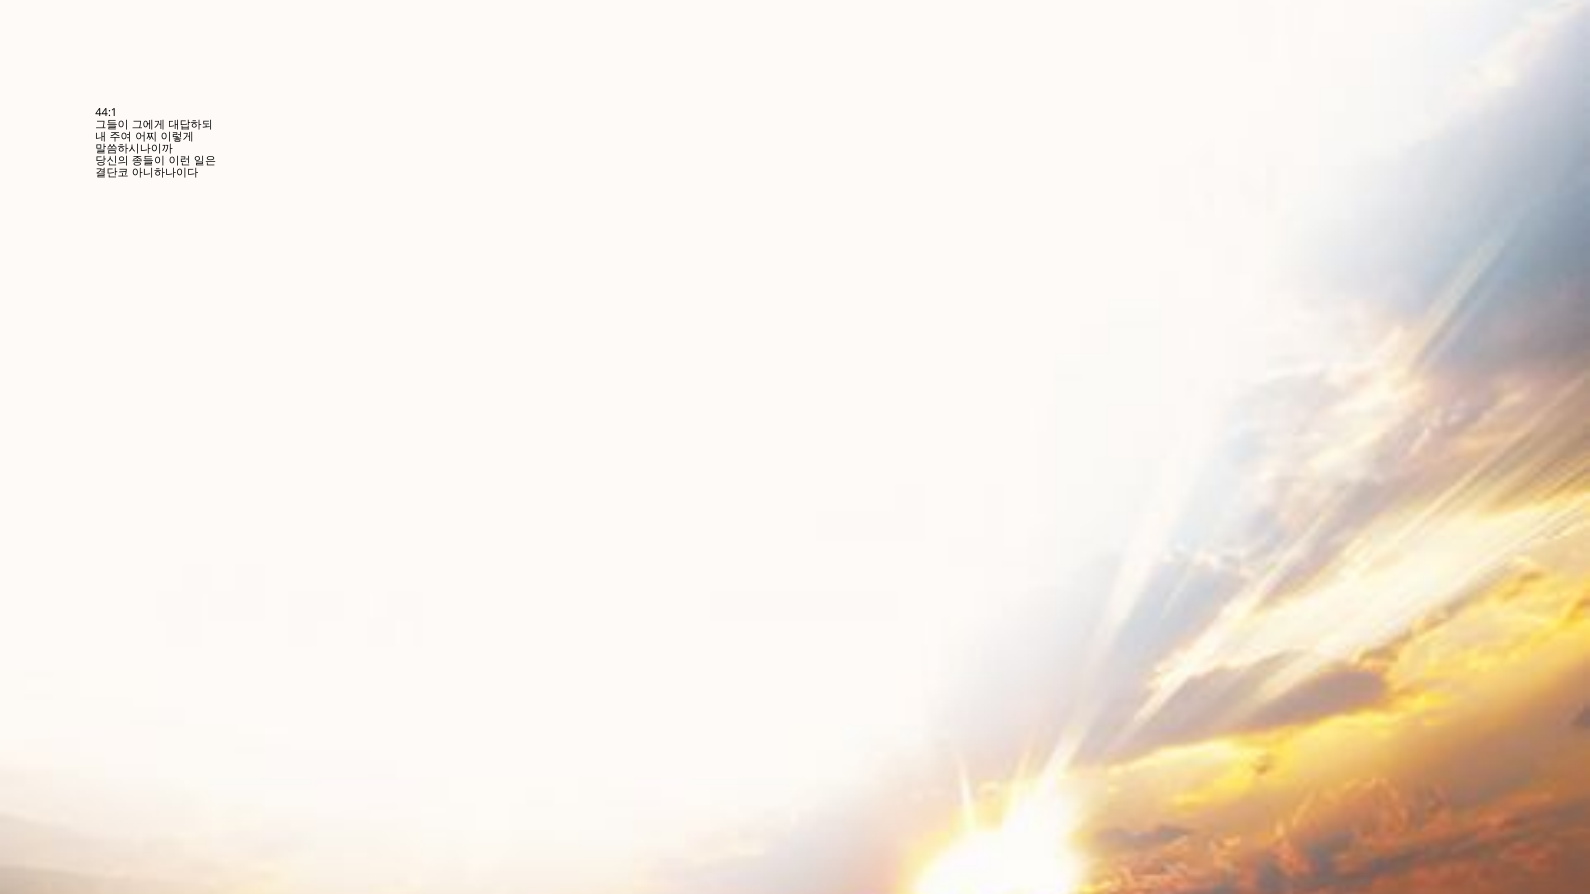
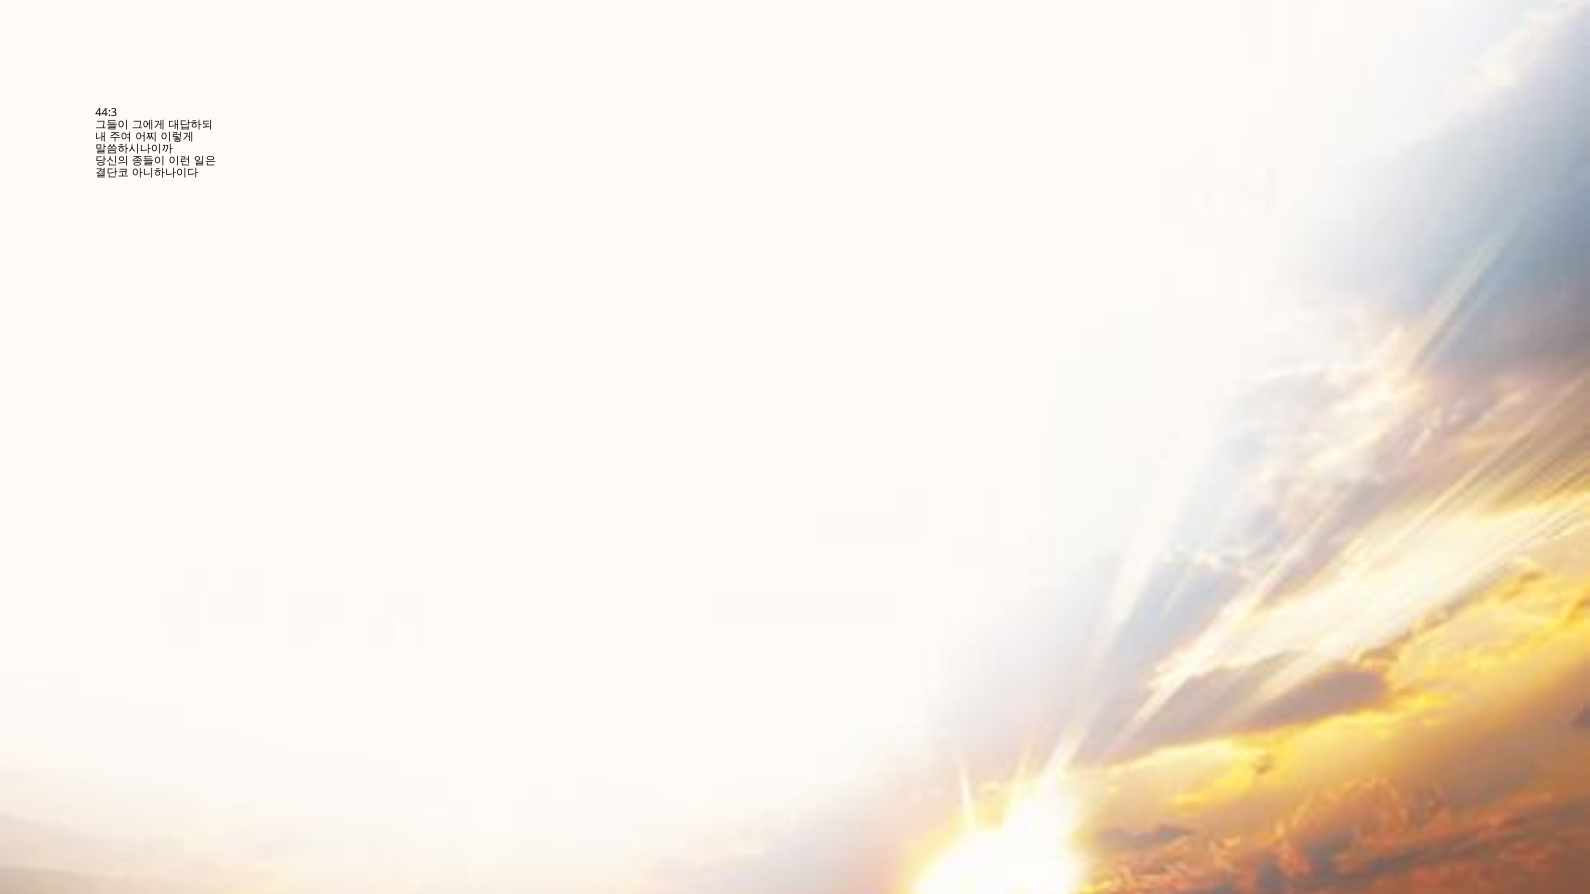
44:1: 44:1 -> 44:3
